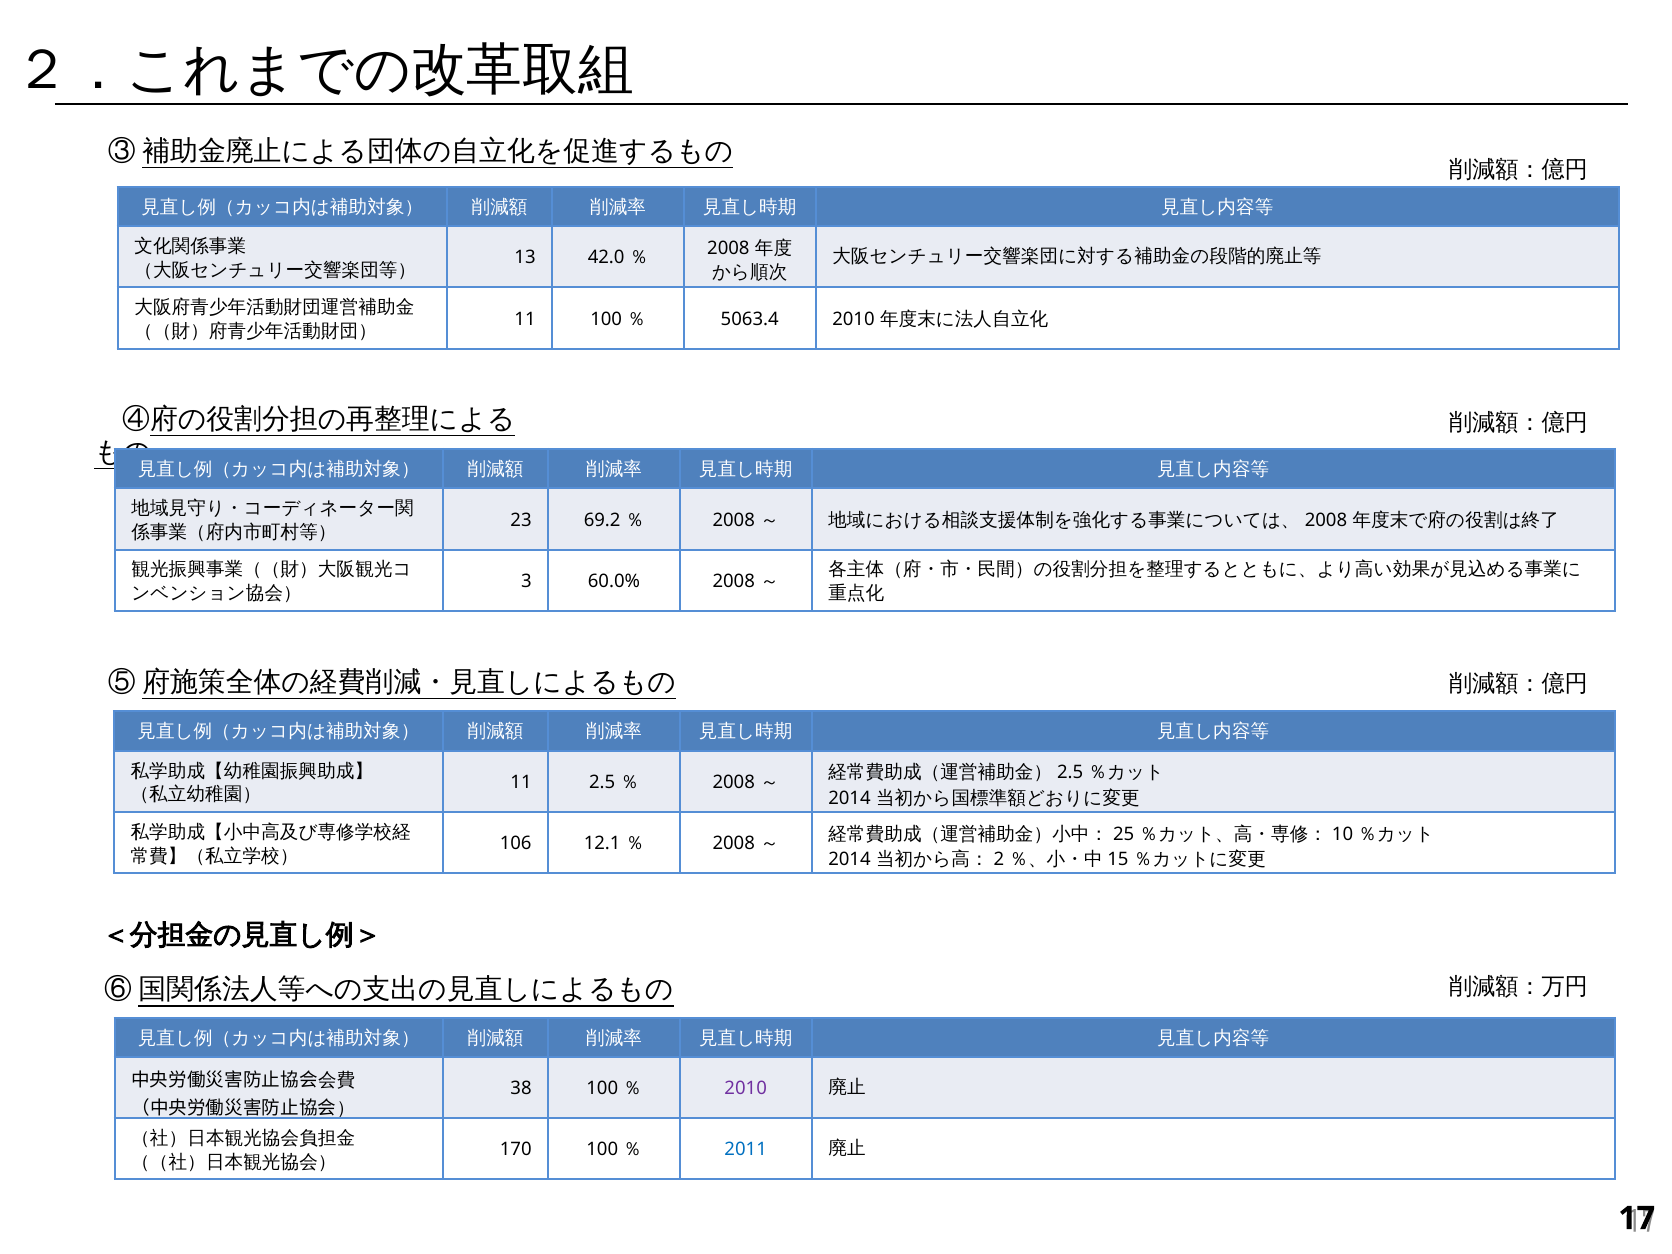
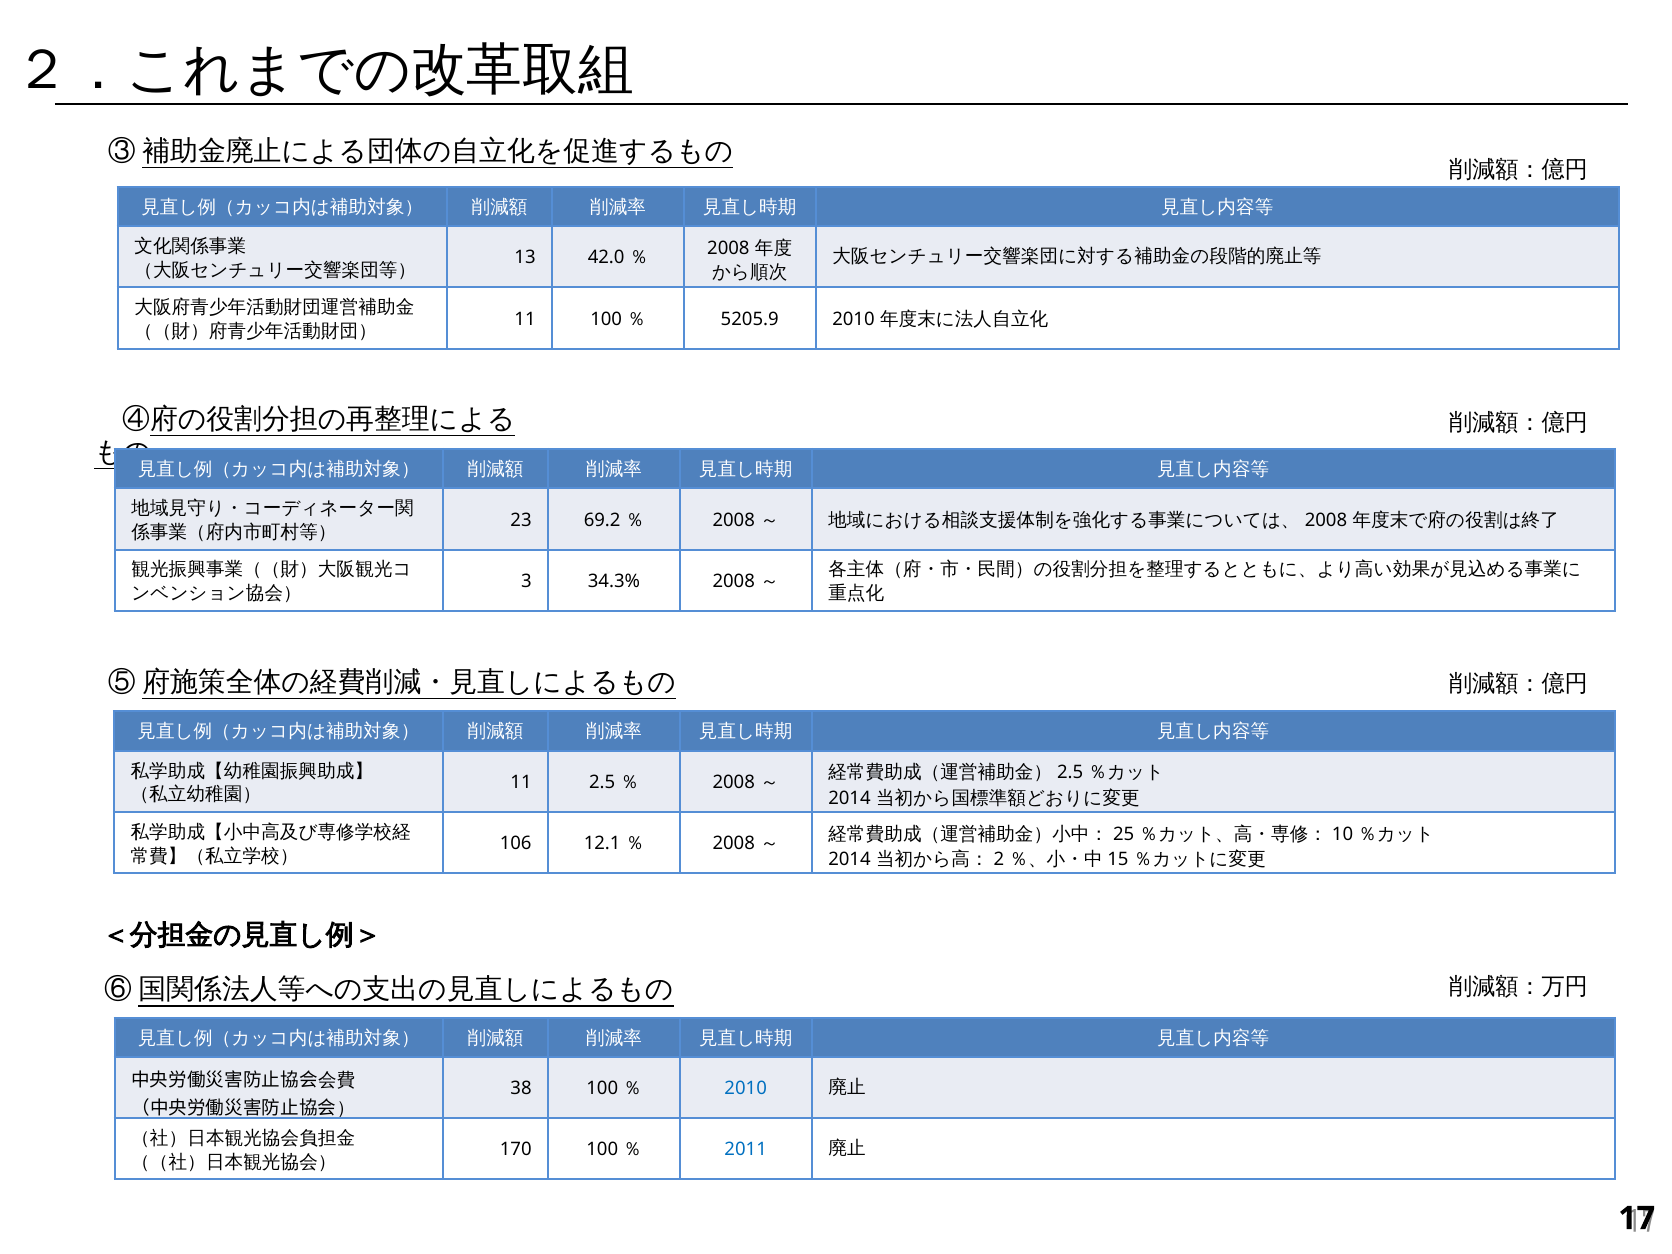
5063.4: 5063.4 -> 5205.9
60.0%: 60.0% -> 34.3%
2010 at (746, 1089) colour: purple -> blue
